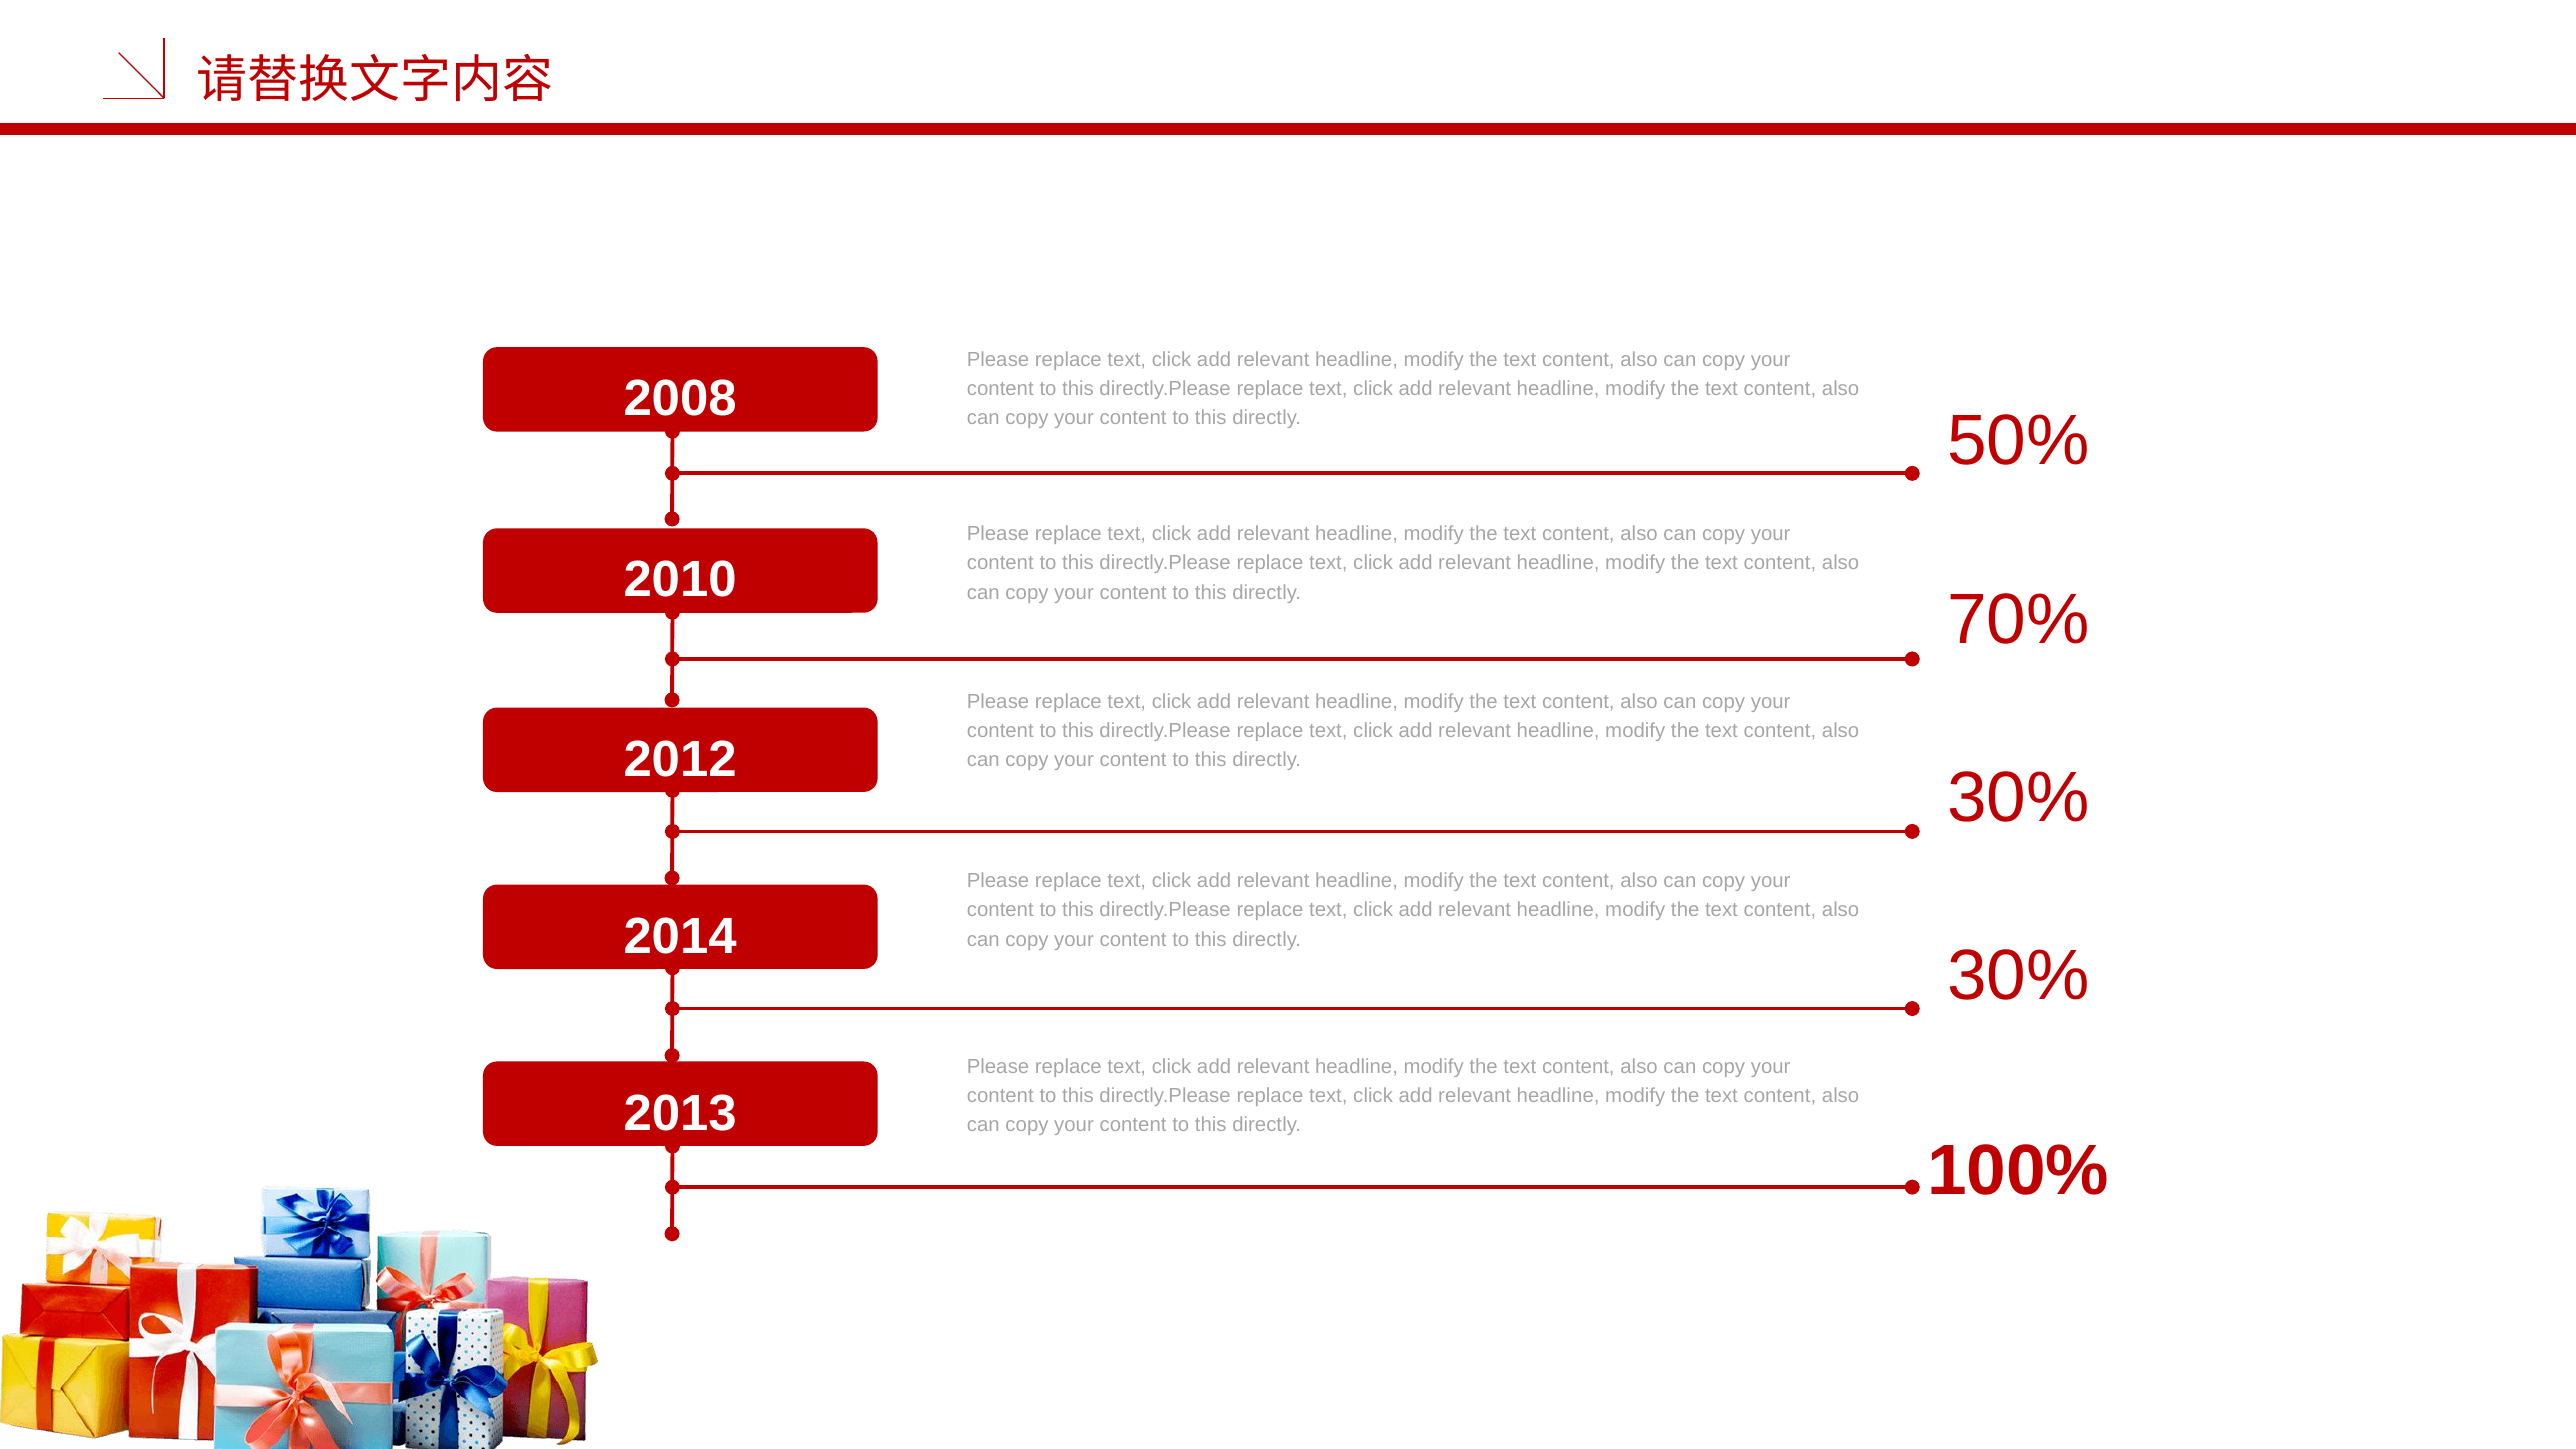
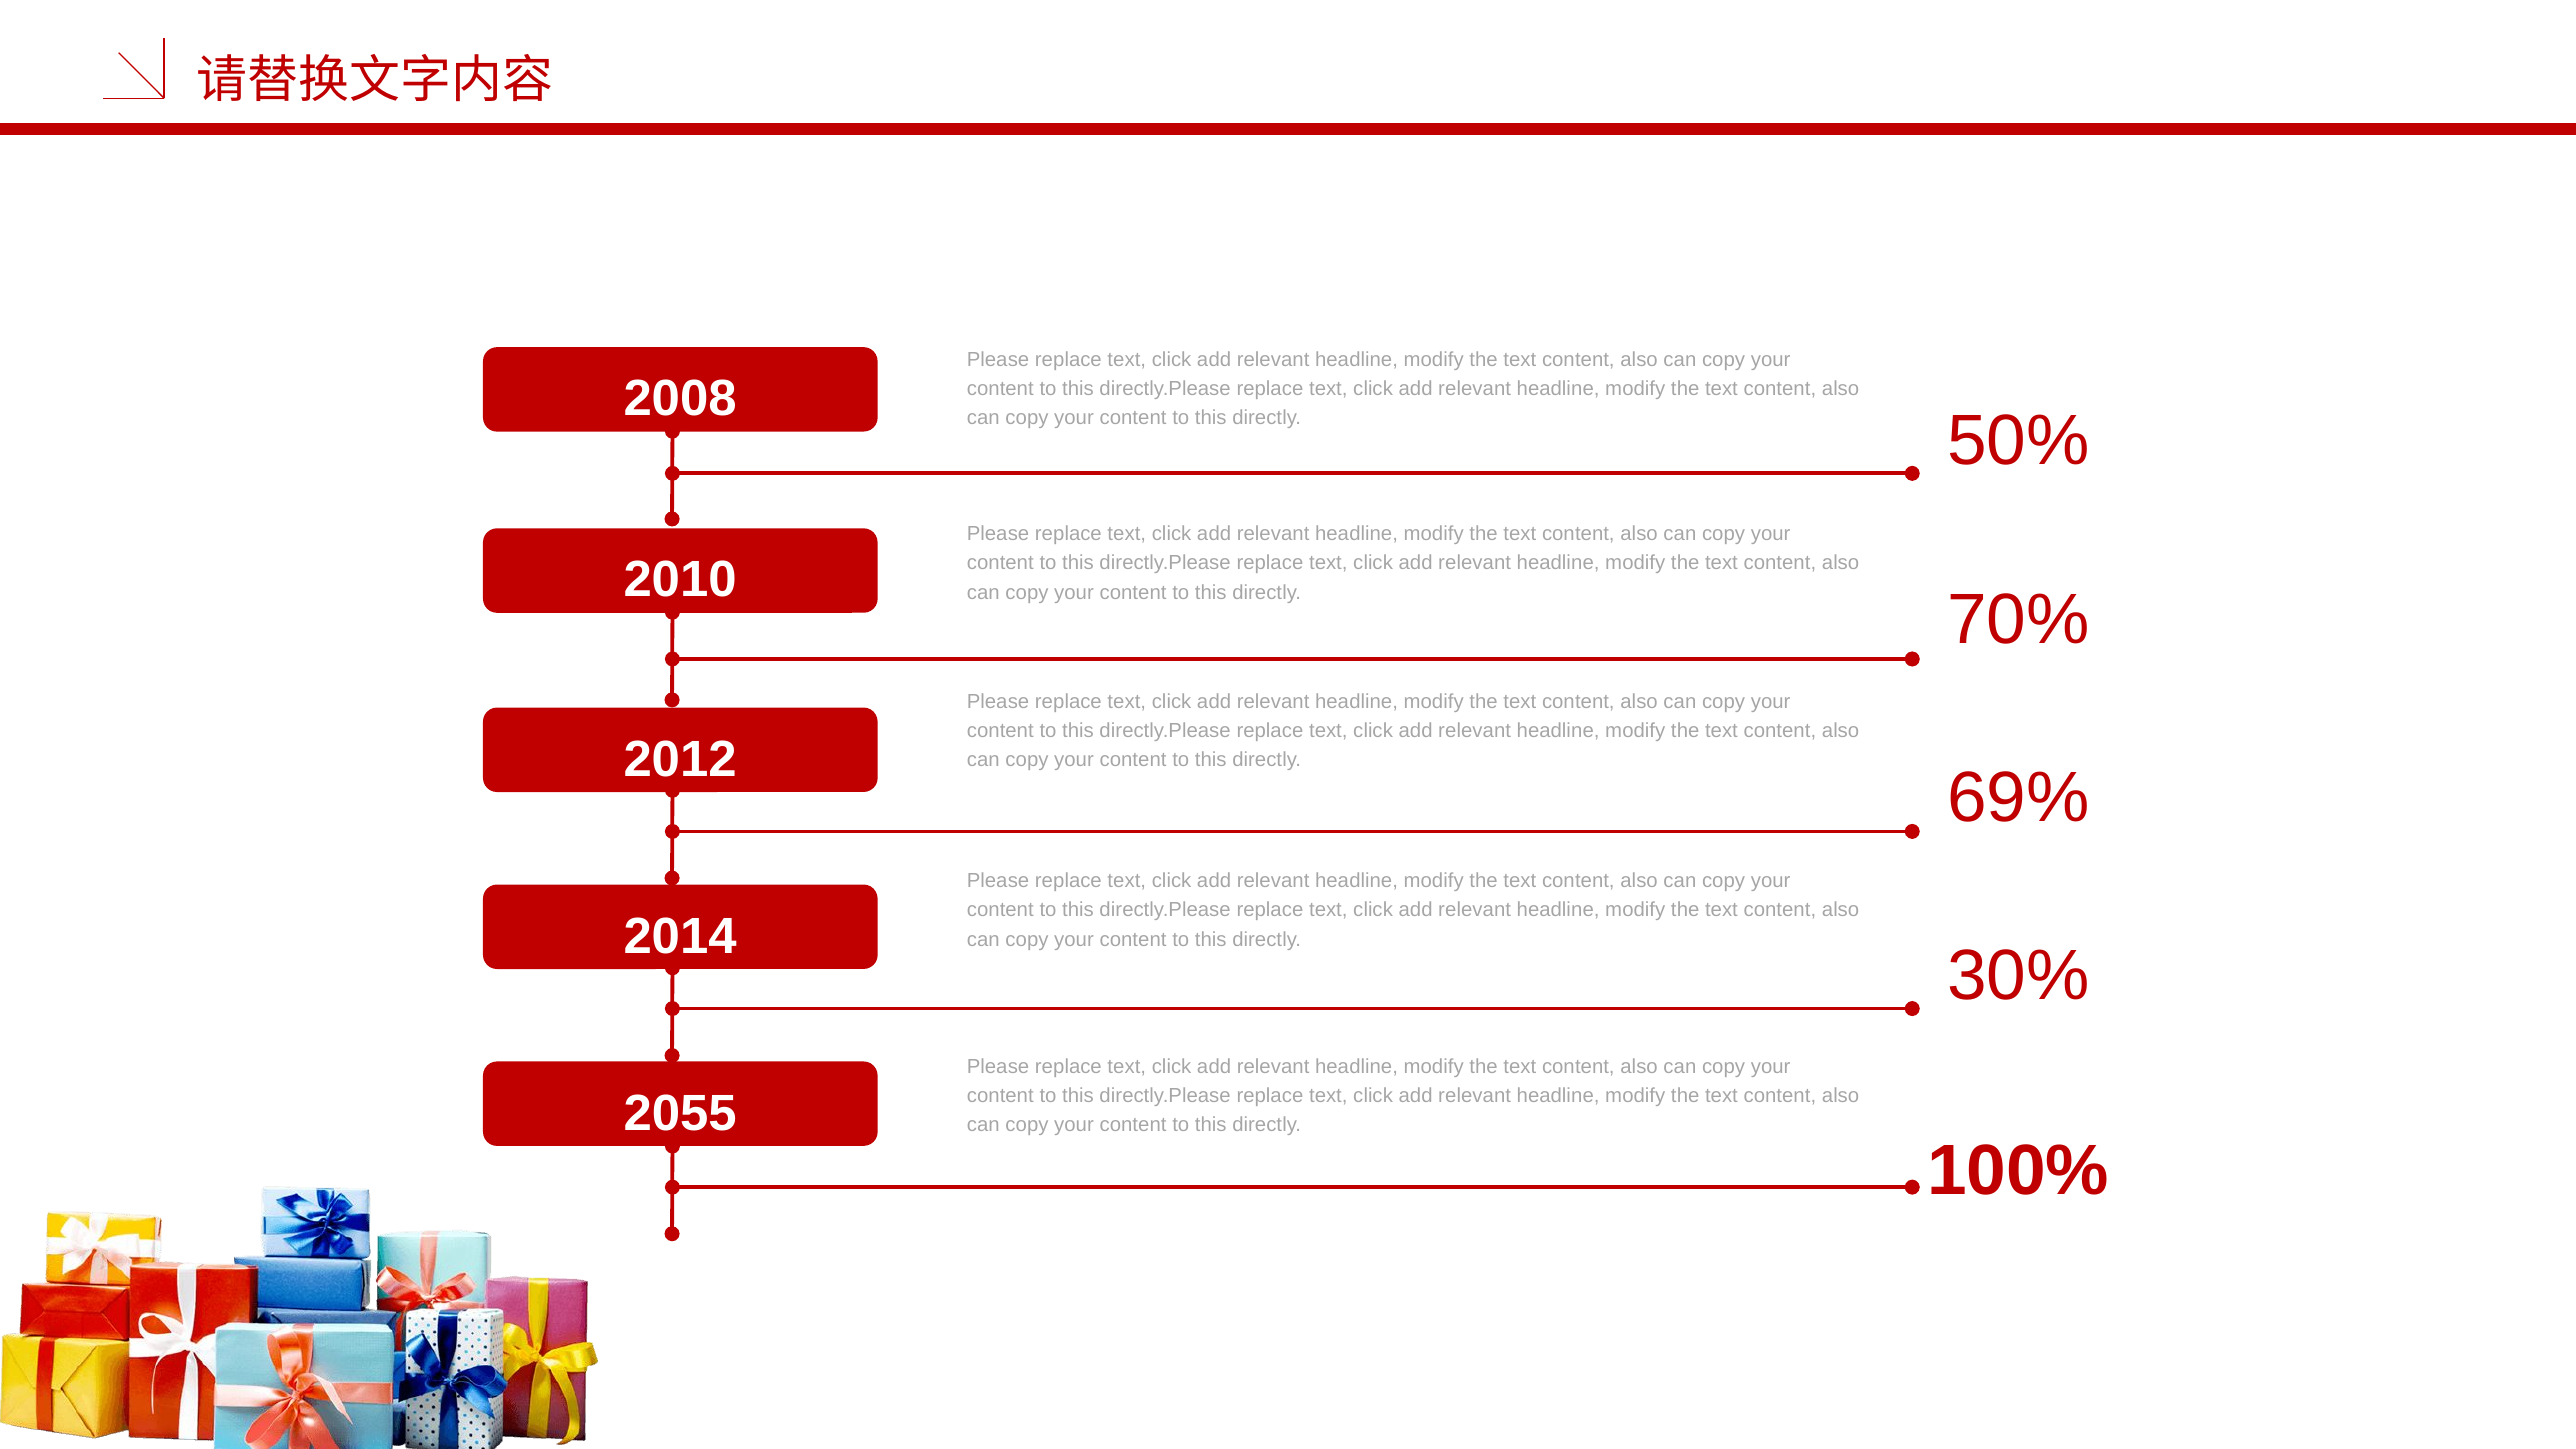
30% at (2018, 798): 30% -> 69%
2013: 2013 -> 2055
